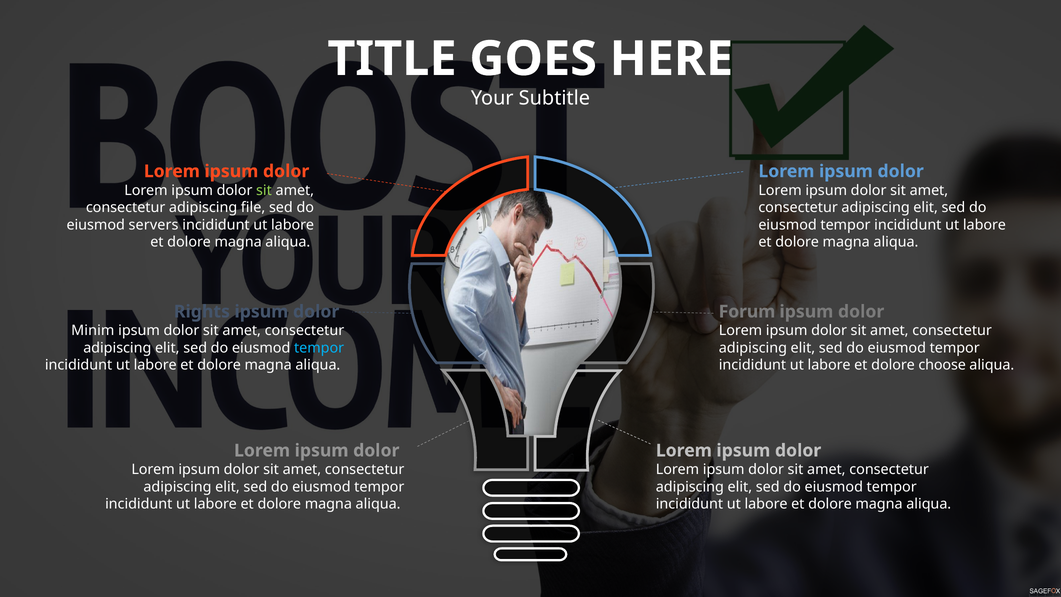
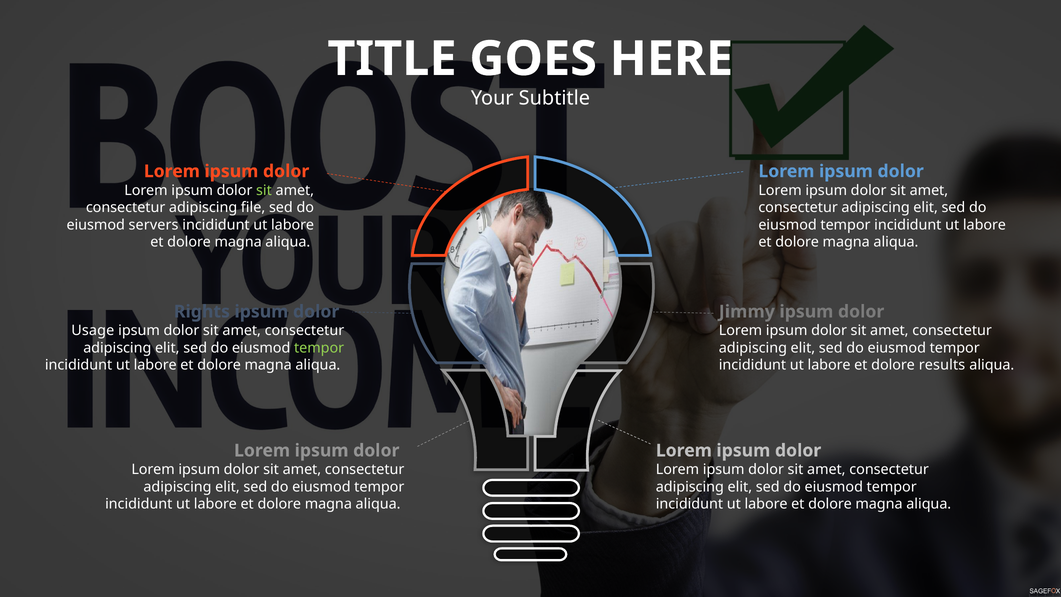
Forum: Forum -> Jimmy
Minim: Minim -> Usage
tempor at (319, 348) colour: light blue -> light green
choose: choose -> results
